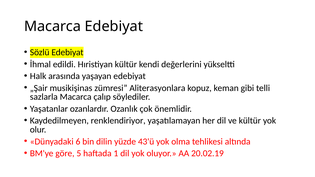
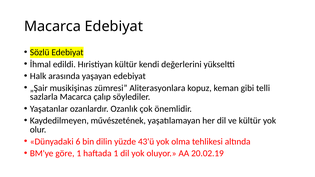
renklendiriyor: renklendiriyor -> művészetének
göre 5: 5 -> 1
